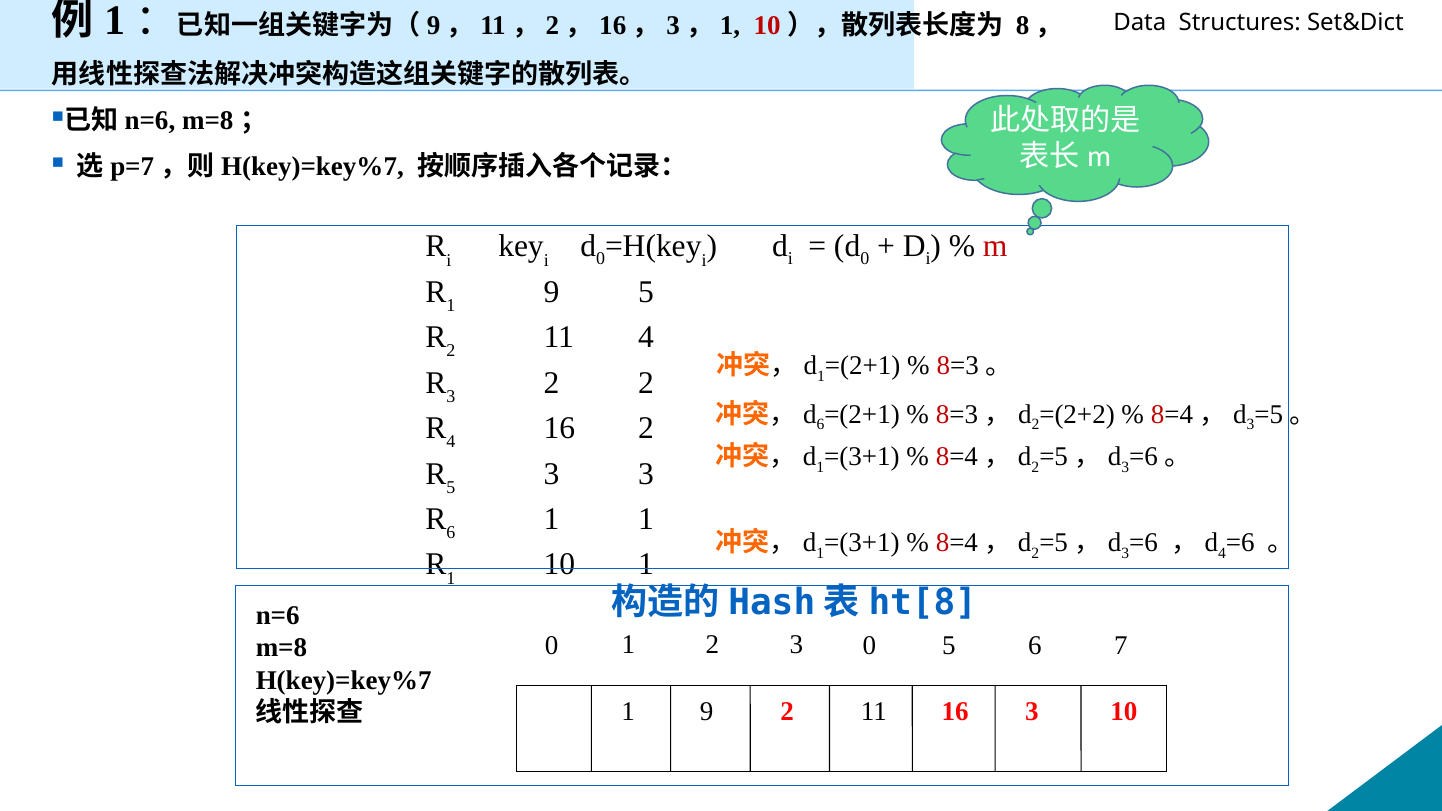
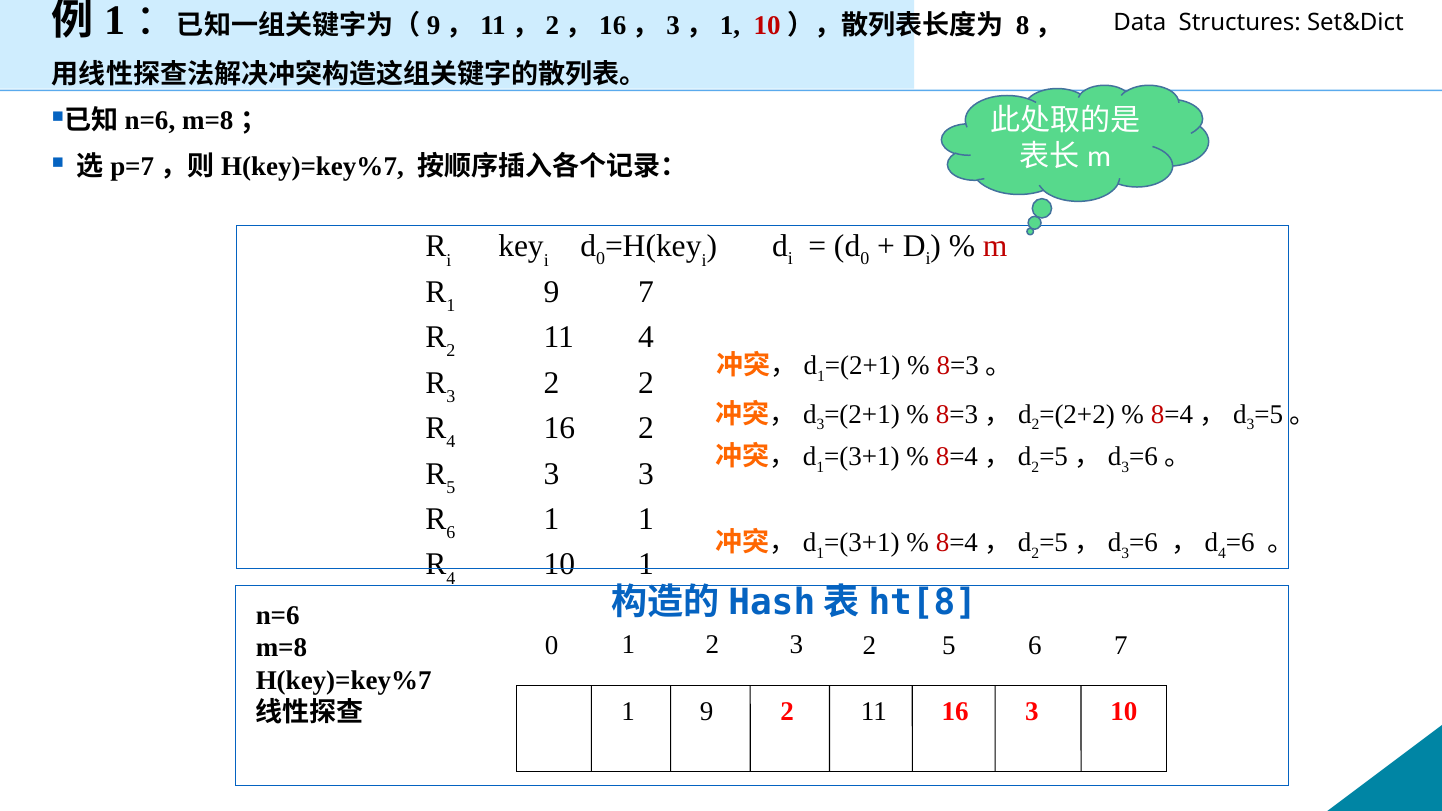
9 5: 5 -> 7
6 at (820, 425): 6 -> 3
1 at (451, 578): 1 -> 4
2 3 0: 0 -> 2
